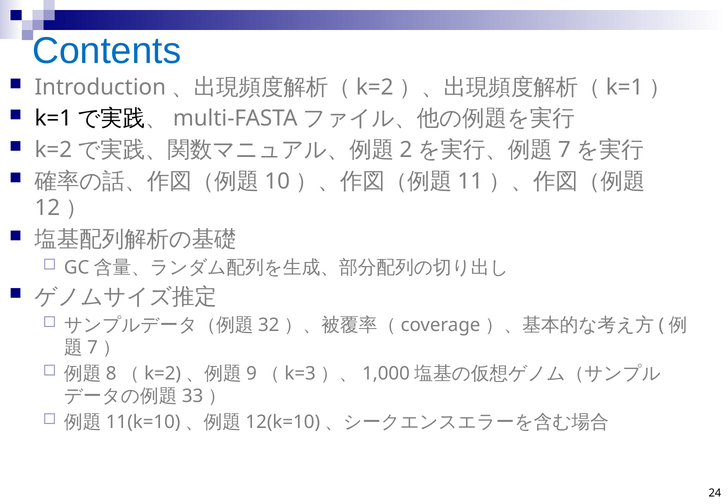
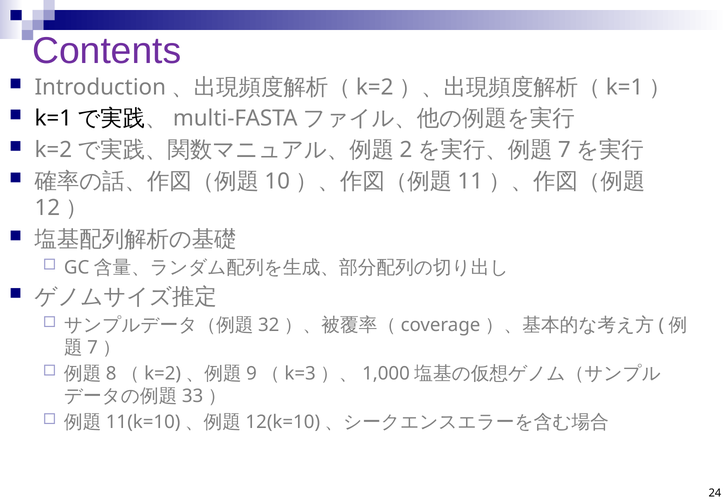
Contents colour: blue -> purple
